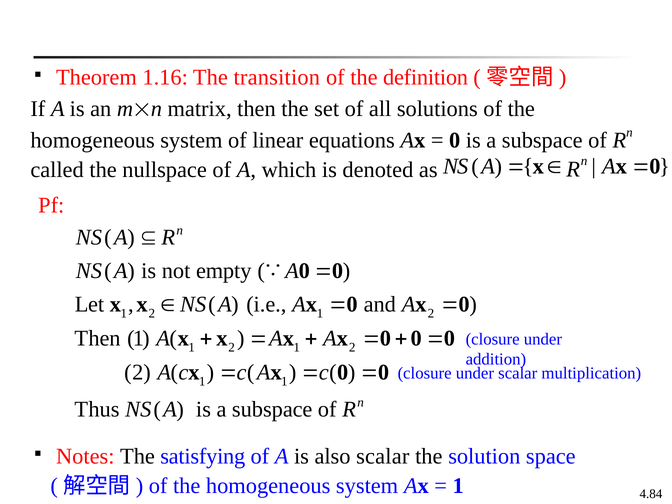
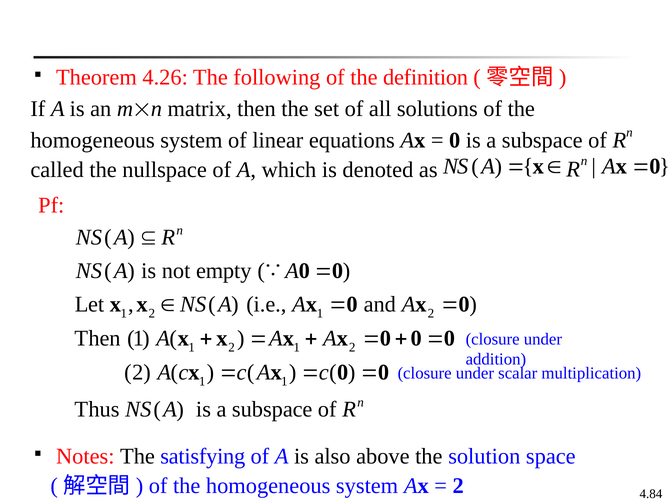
1.16: 1.16 -> 4.26
transition: transition -> following
also scalar: scalar -> above
1 at (458, 486): 1 -> 2
